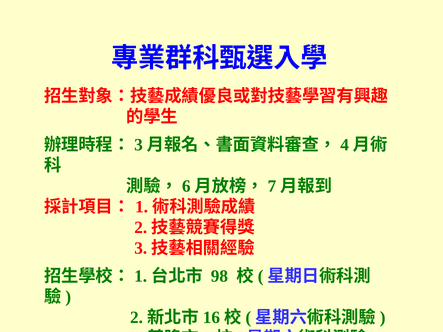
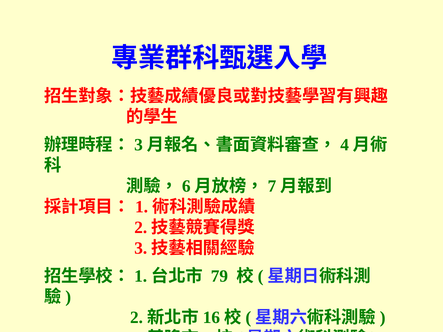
98: 98 -> 79
